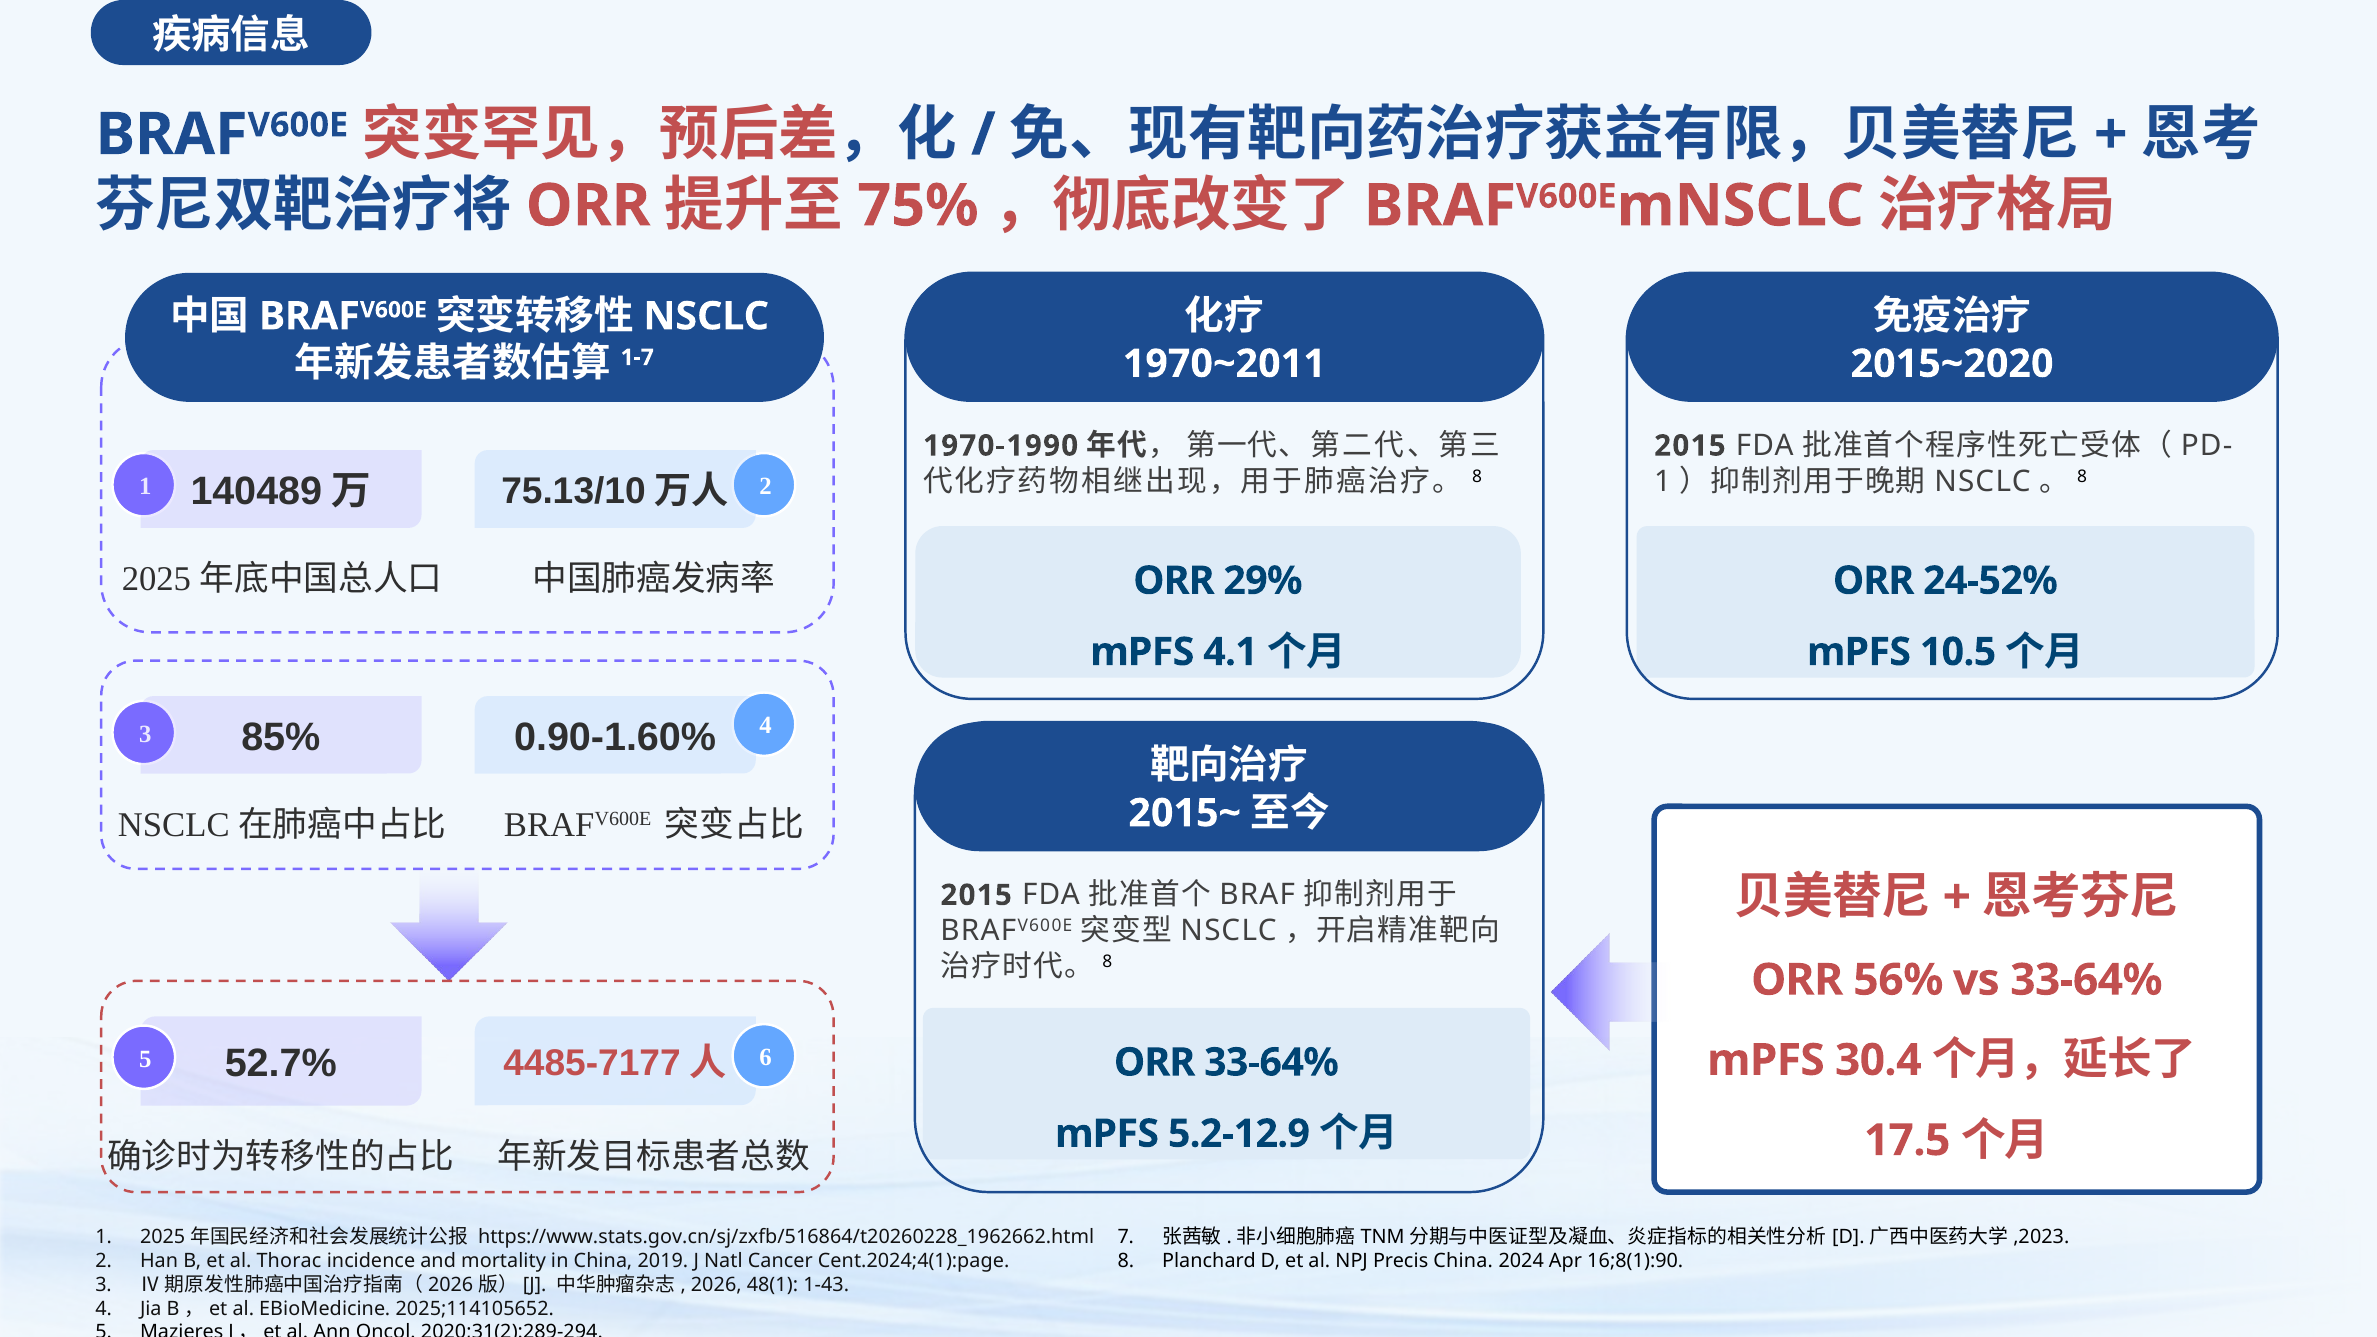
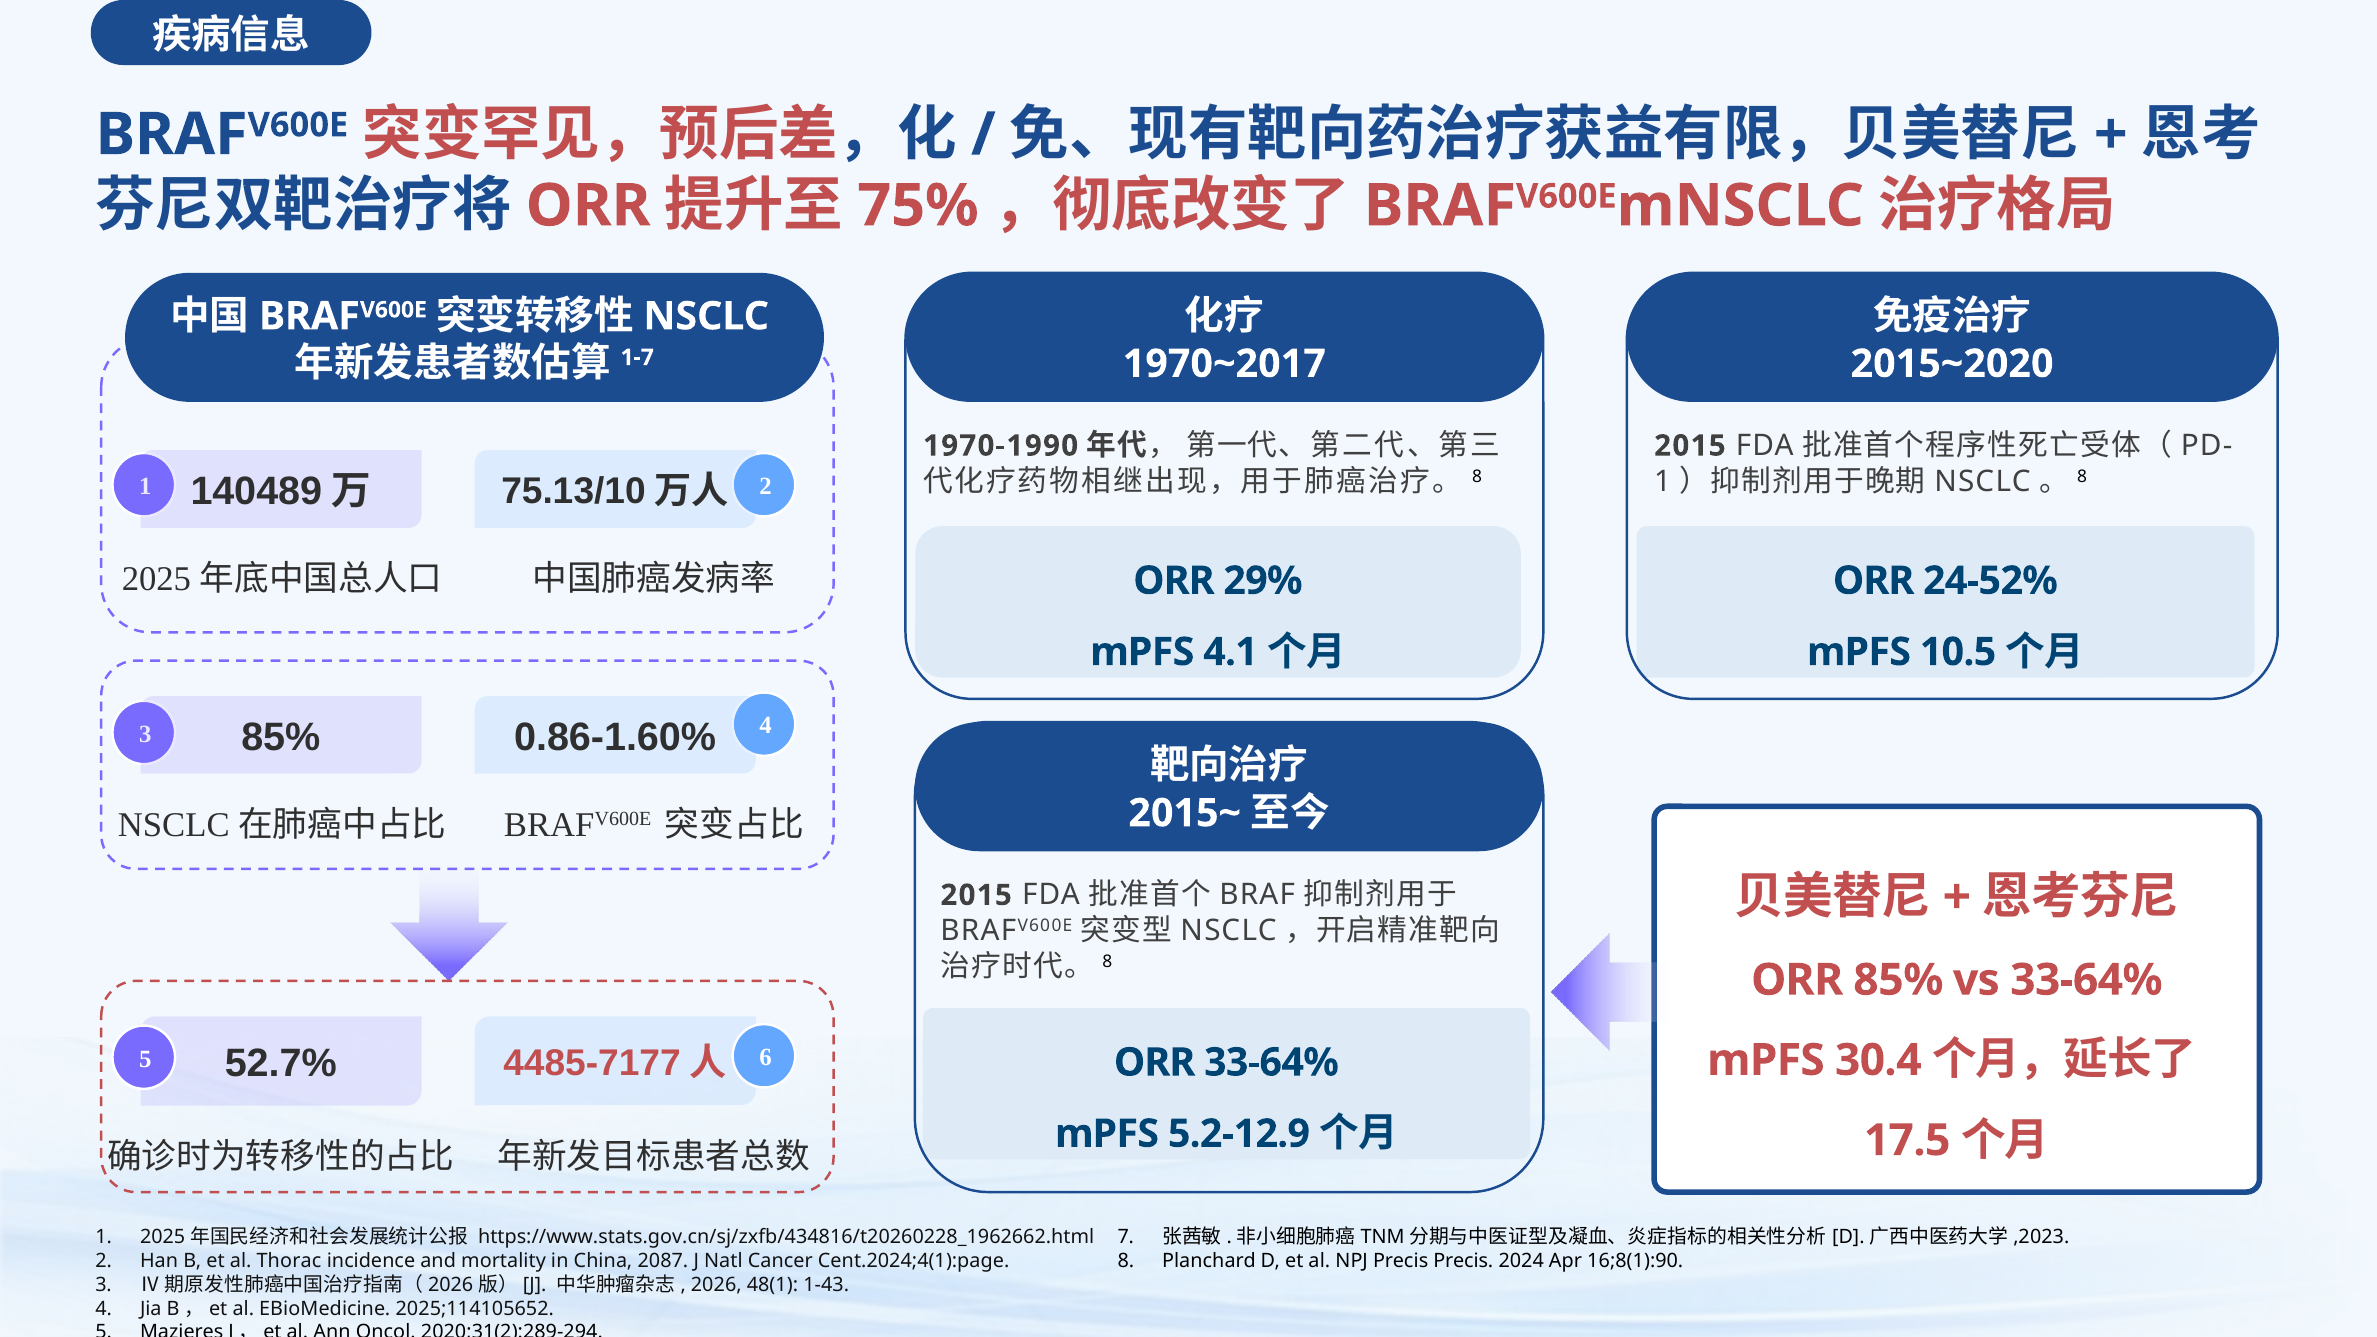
1970~2011: 1970~2011 -> 1970~2017
0.90-1.60%: 0.90-1.60% -> 0.86-1.60%
ORR 56%: 56% -> 85%
https://www.stats.gov.cn/sj/zxfb/516864/t20260228_1962662.html: https://www.stats.gov.cn/sj/zxfb/516864/t20260228_1962662.html -> https://www.stats.gov.cn/sj/zxfb/434816/t20260228_1962662.html
2019: 2019 -> 2087
Precis China: China -> Precis
